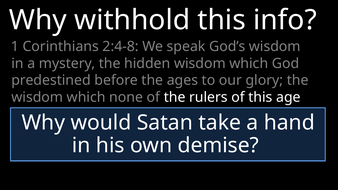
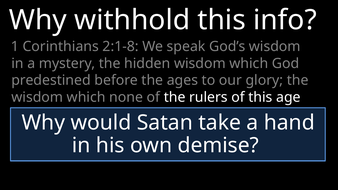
2:4-8: 2:4-8 -> 2:1-8
